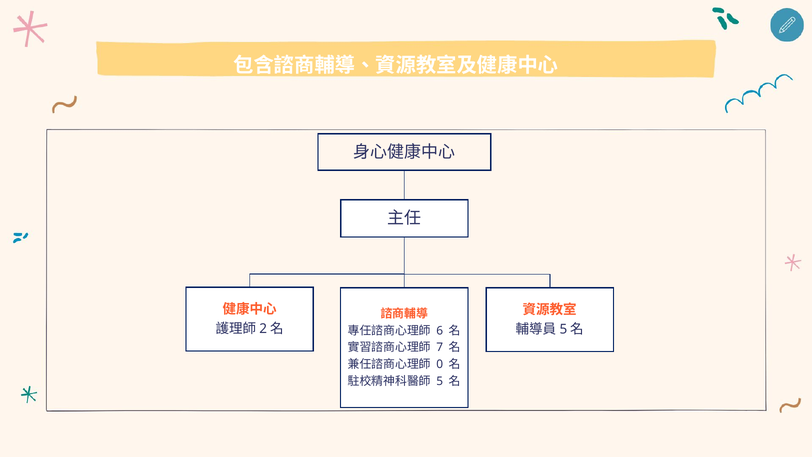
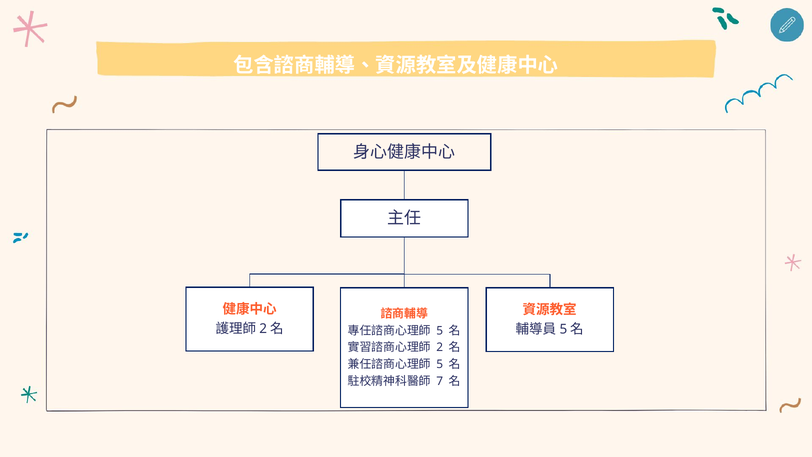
6 at (440, 330): 6 -> 5
7: 7 -> 2
0 at (440, 364): 0 -> 5
5: 5 -> 7
